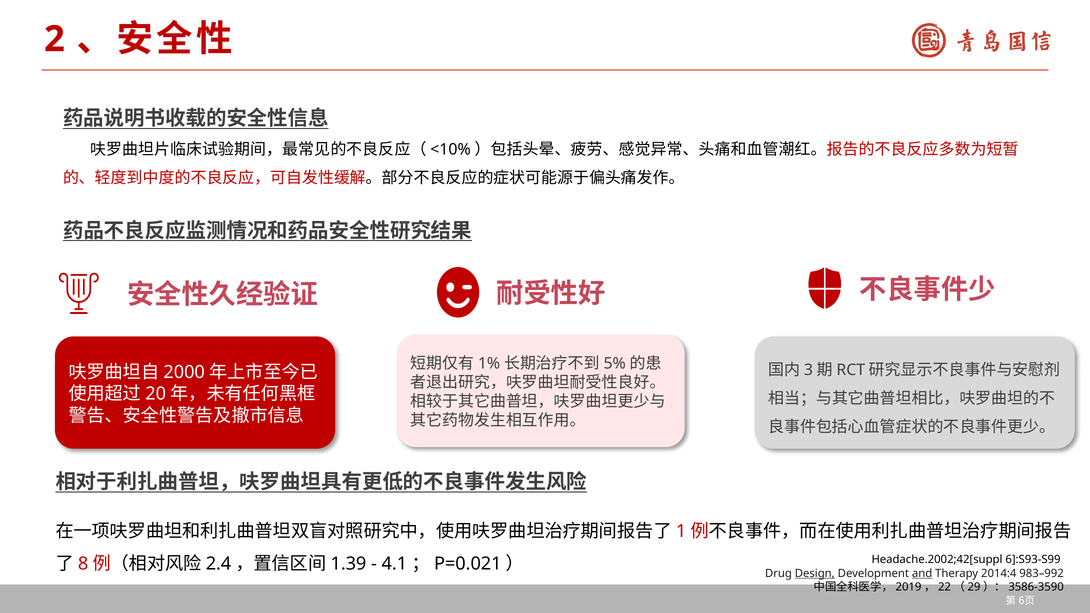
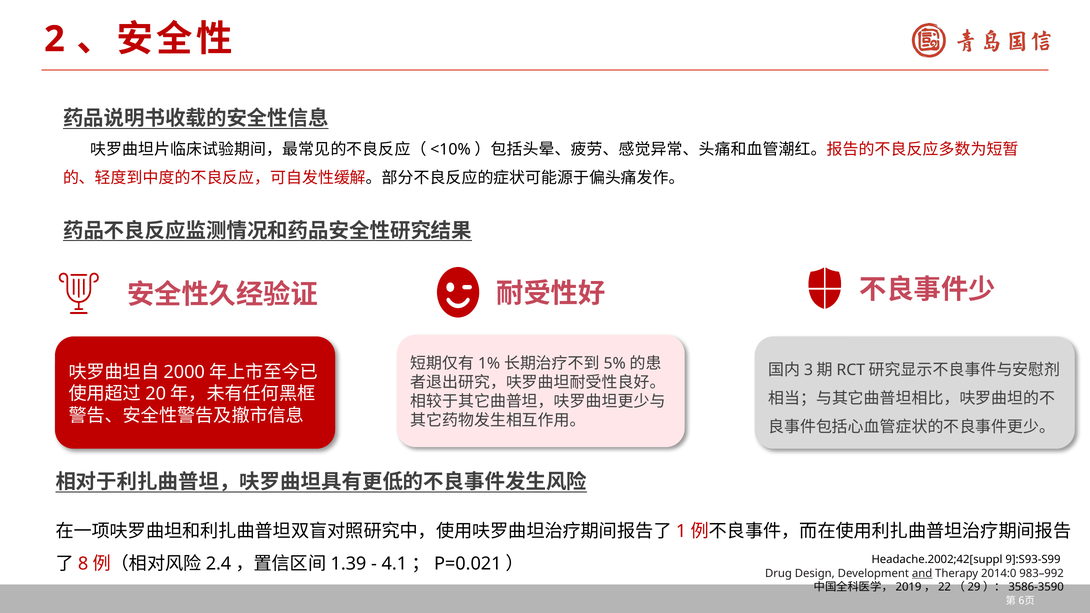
6]:S93-S99: 6]:S93-S99 -> 9]:S93-S99
Design underline: present -> none
2014:4: 2014:4 -> 2014:0
